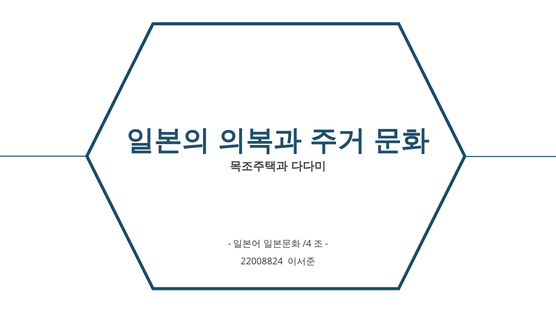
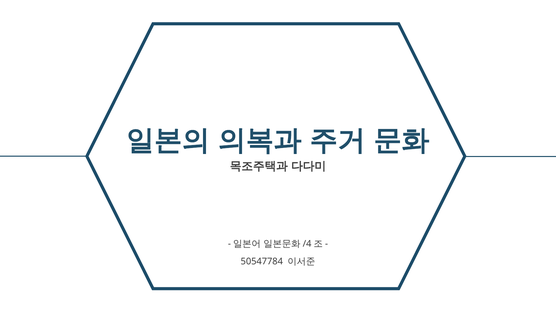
22008824: 22008824 -> 50547784
